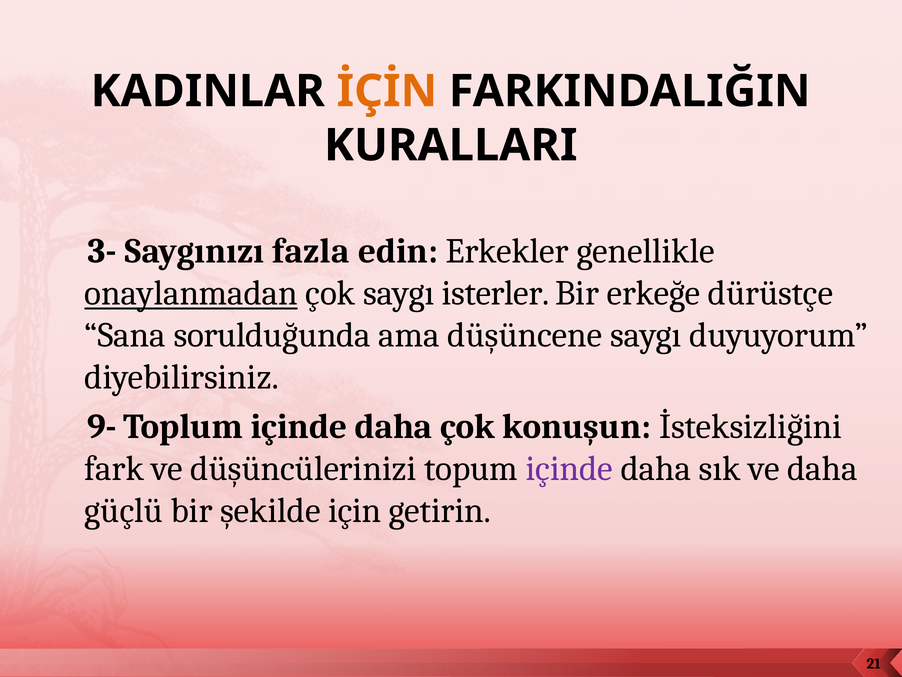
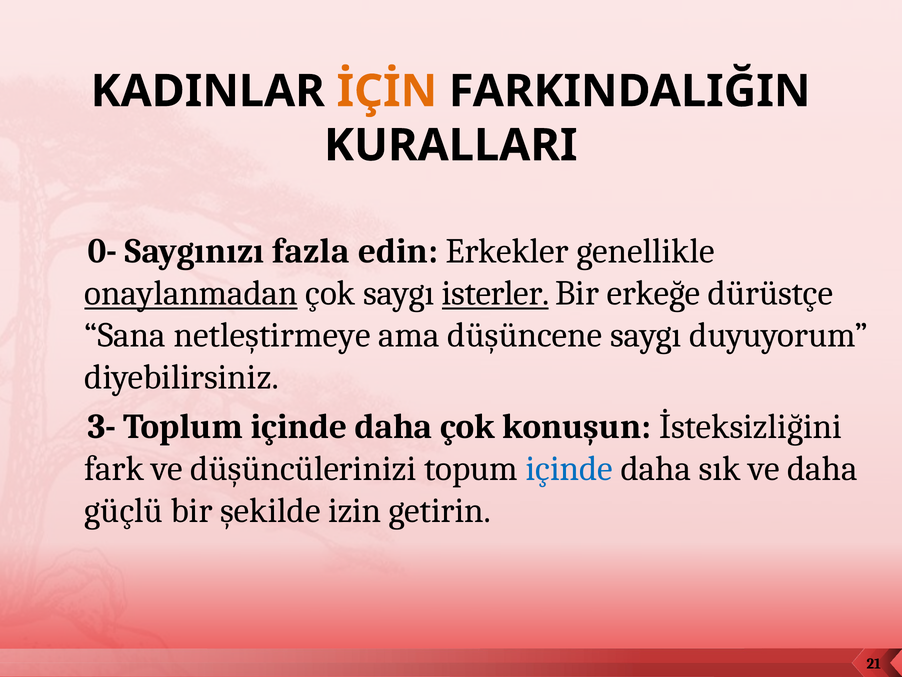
3-: 3- -> 0-
isterler underline: none -> present
sorulduğunda: sorulduğunda -> netleştirmeye
9-: 9- -> 3-
içinde at (569, 468) colour: purple -> blue
için: için -> izin
